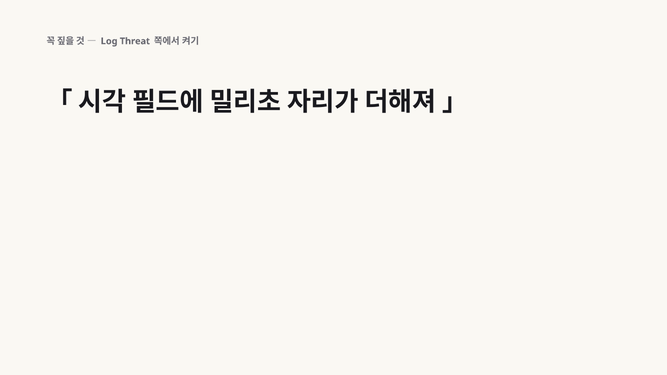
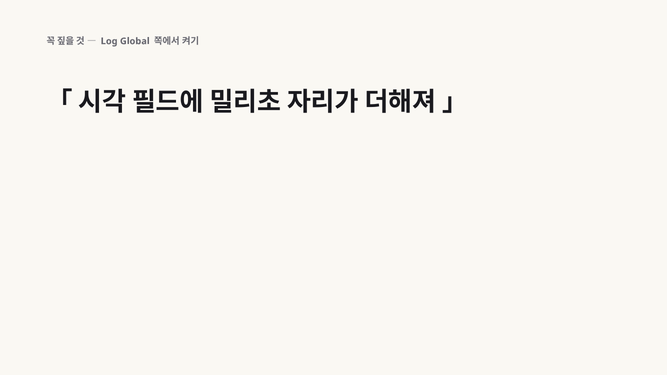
Threat: Threat -> Global
